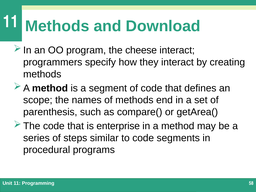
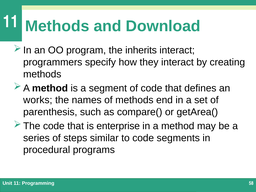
cheese: cheese -> inherits
scope: scope -> works
